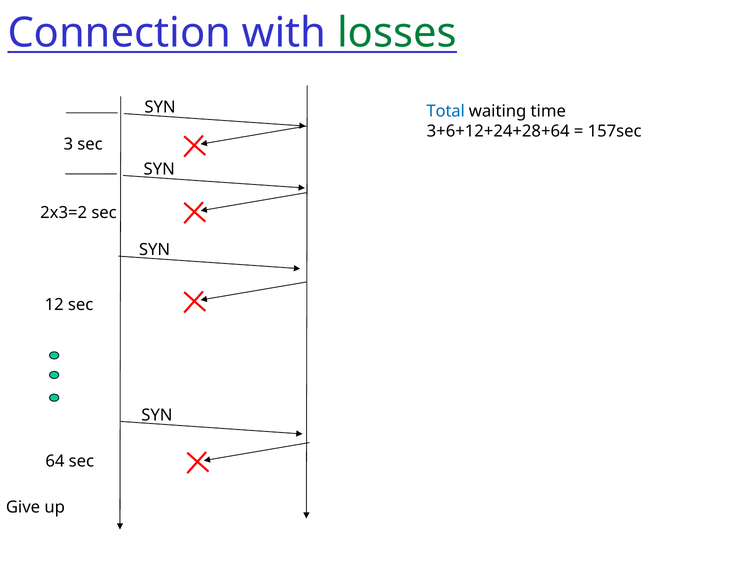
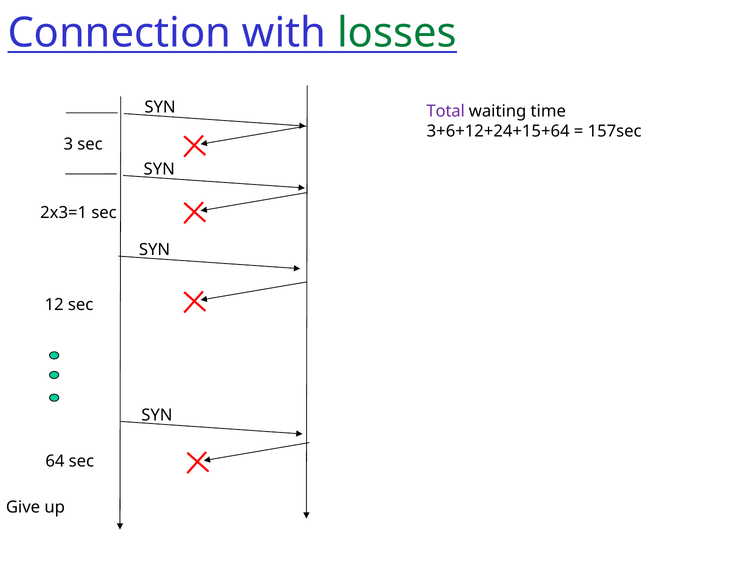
Total colour: blue -> purple
3+6+12+24+28+64: 3+6+12+24+28+64 -> 3+6+12+24+15+64
2x3=2: 2x3=2 -> 2x3=1
